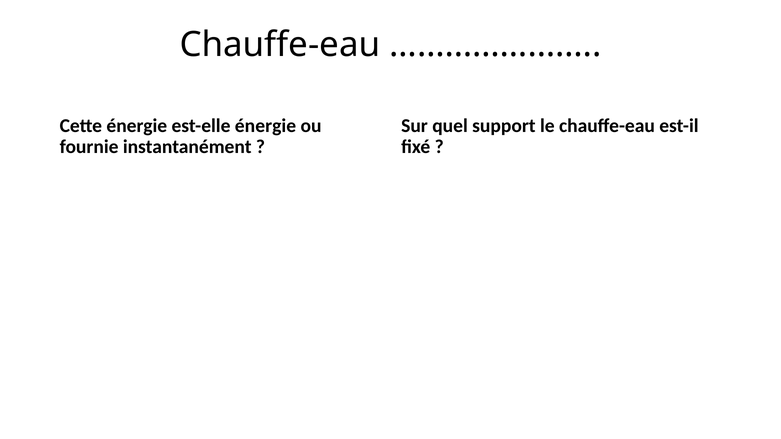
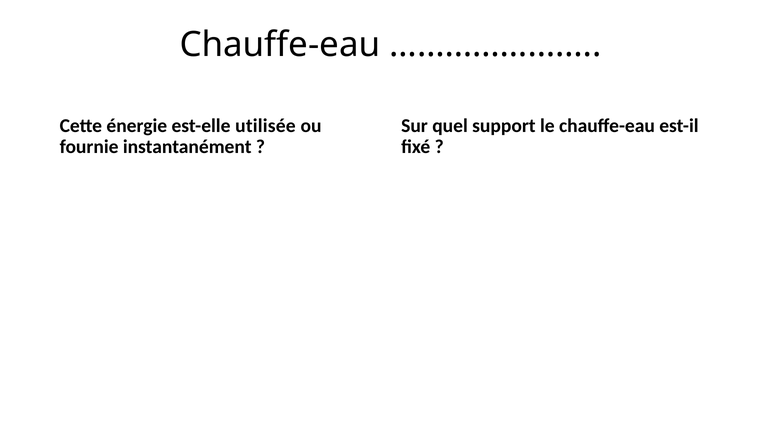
est-elle énergie: énergie -> utilisée
